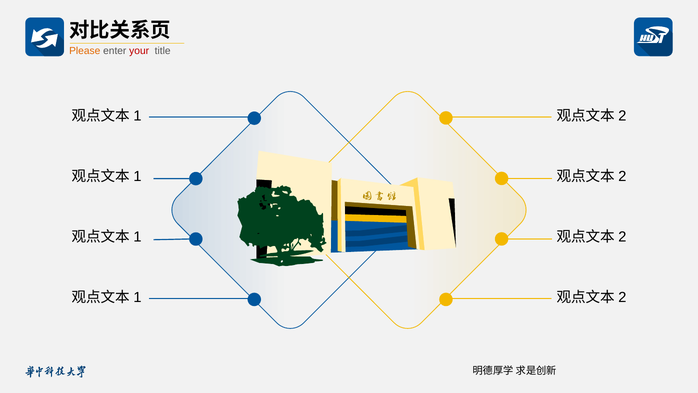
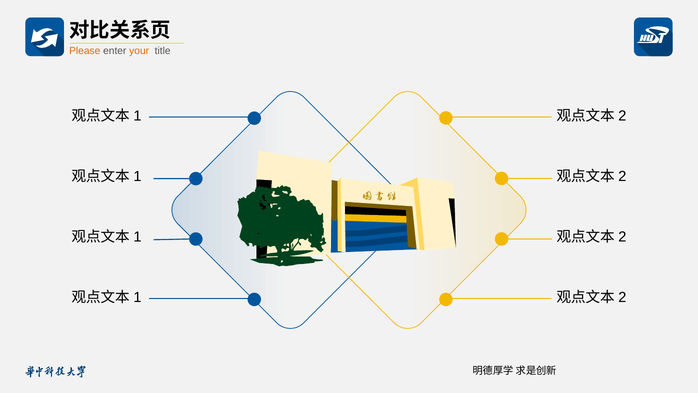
your colour: red -> orange
